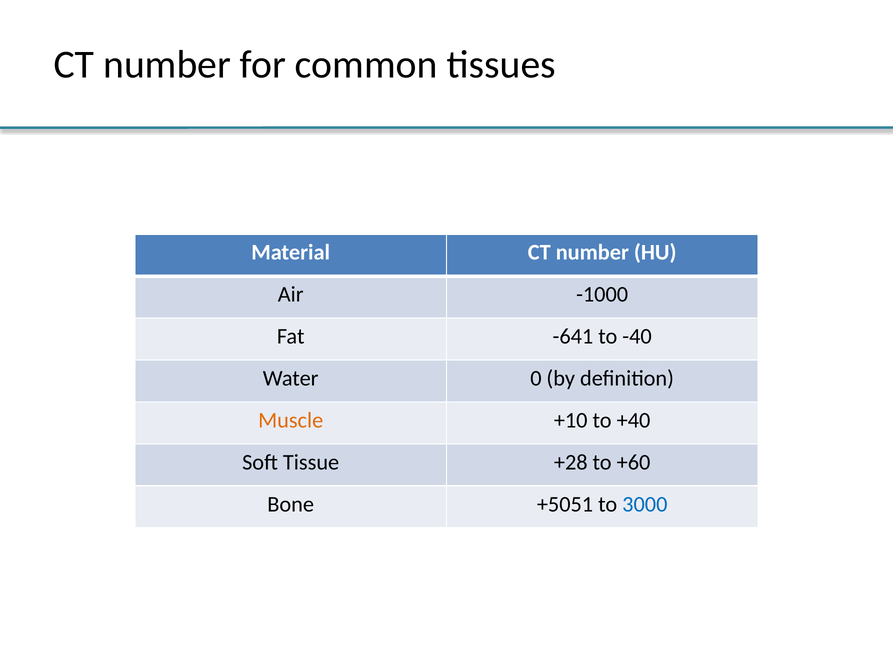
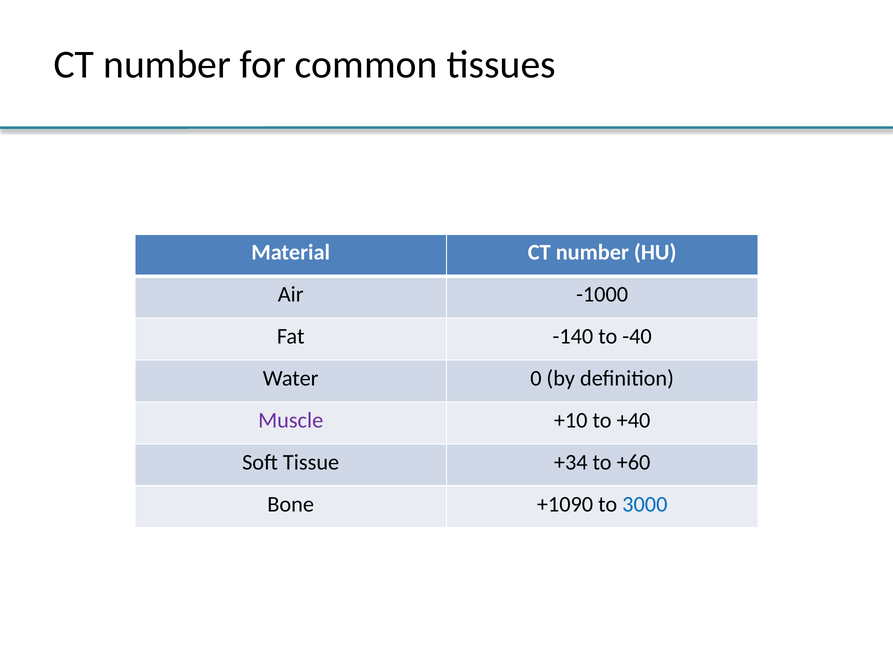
-641: -641 -> -140
Muscle colour: orange -> purple
+28: +28 -> +34
+5051: +5051 -> +1090
